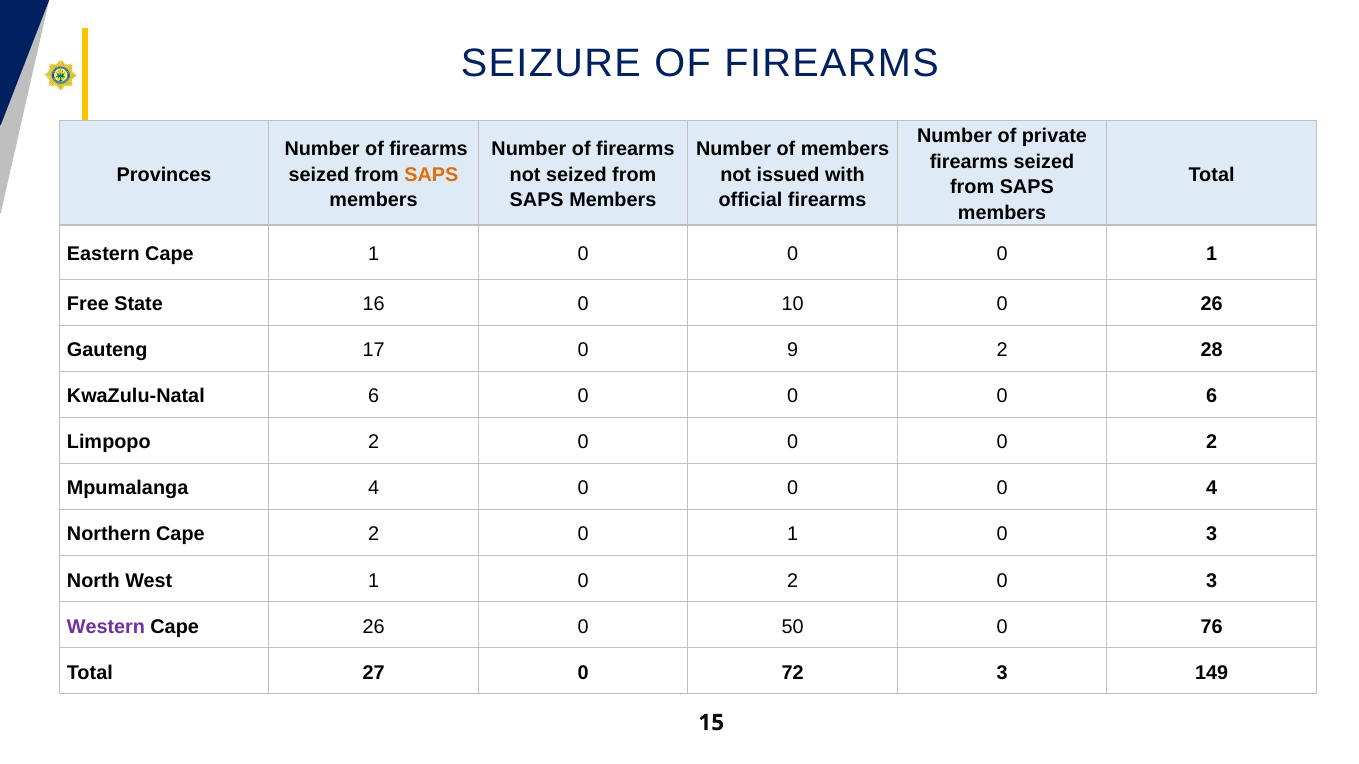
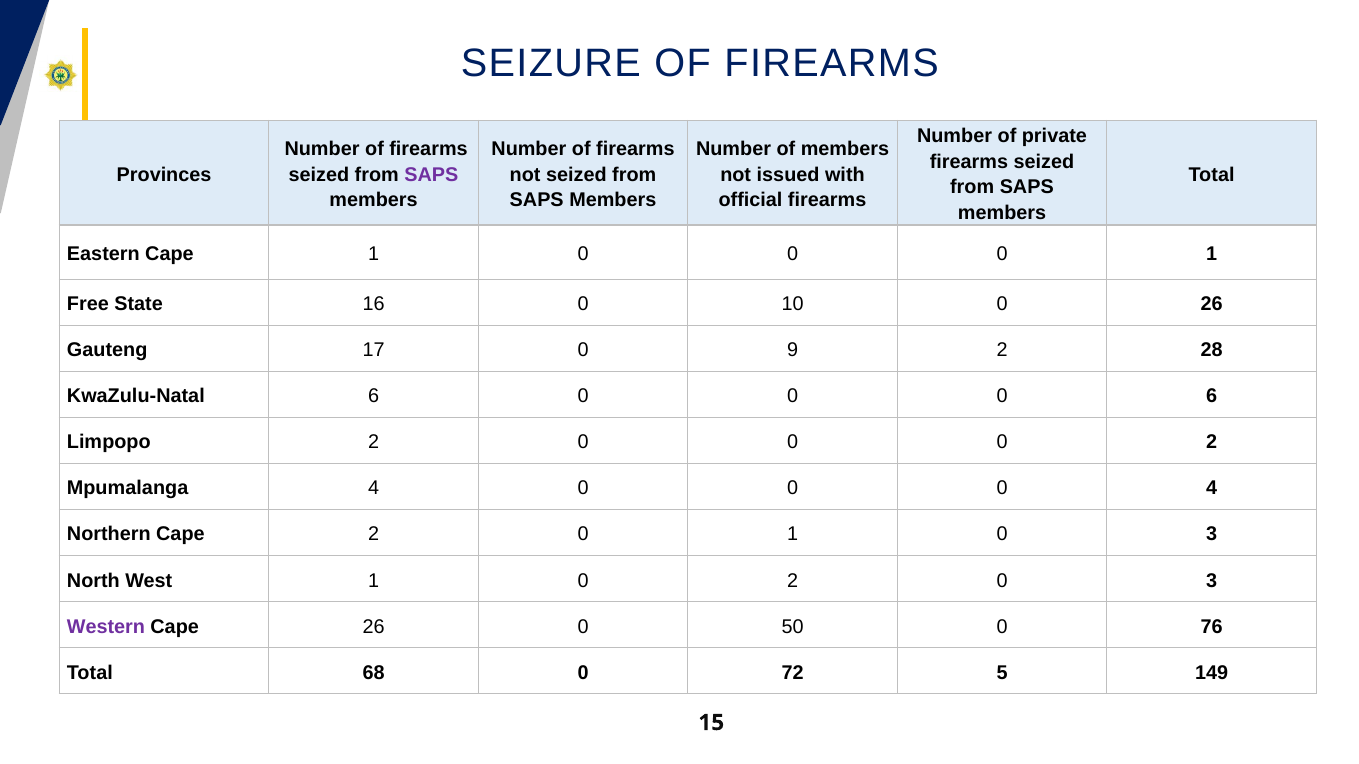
SAPS at (431, 175) colour: orange -> purple
27: 27 -> 68
72 3: 3 -> 5
